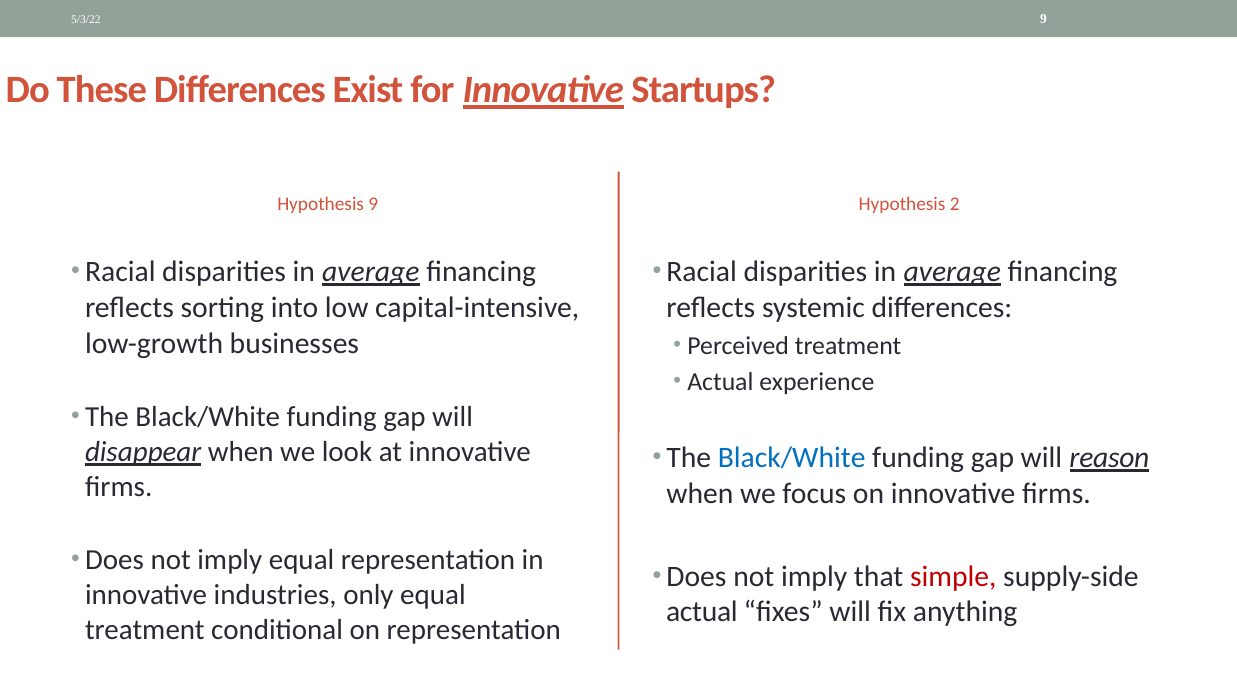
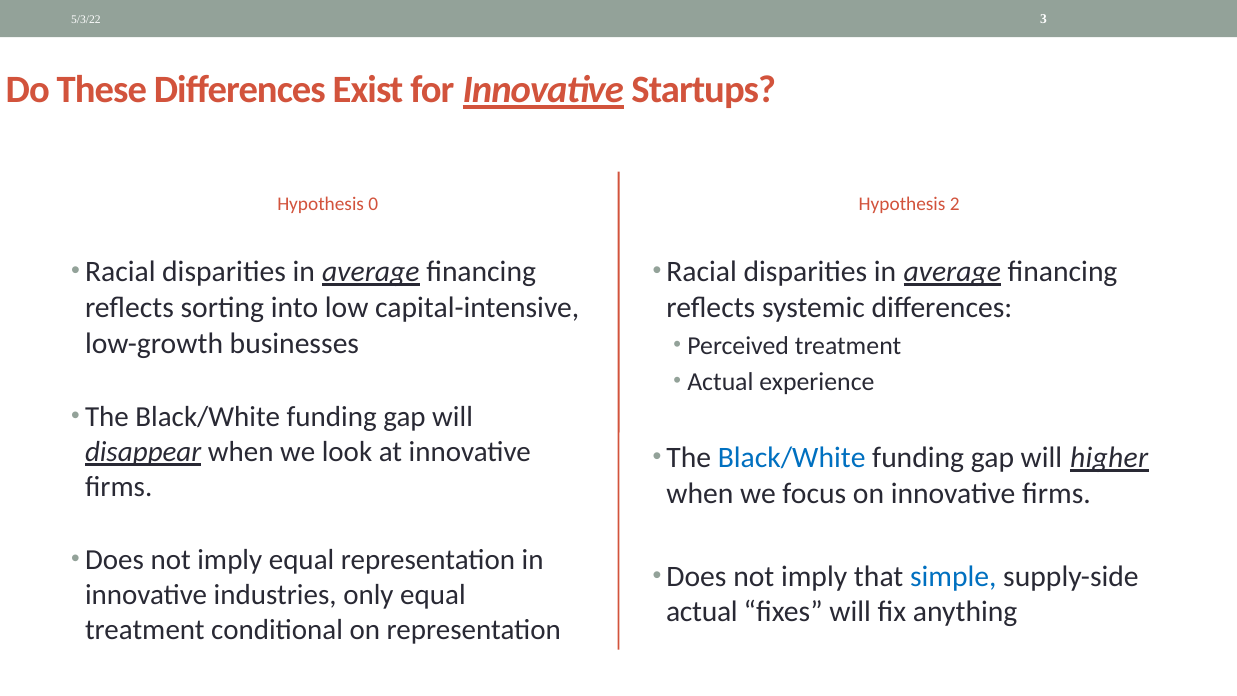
5/3/22 9: 9 -> 3
Hypothesis 9: 9 -> 0
reason: reason -> higher
simple colour: red -> blue
